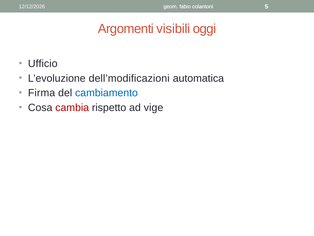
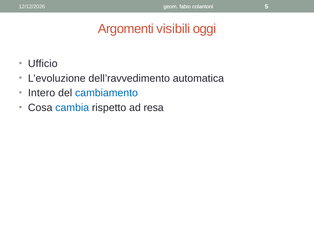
dell’modificazioni: dell’modificazioni -> dell’ravvedimento
Firma: Firma -> Intero
cambia colour: red -> blue
vige: vige -> resa
